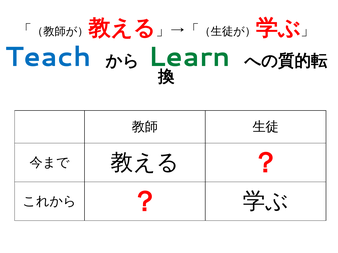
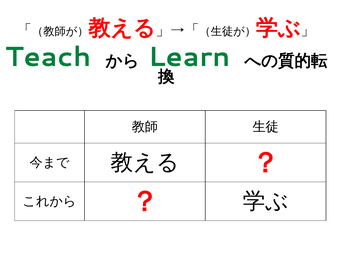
Teach colour: blue -> green
